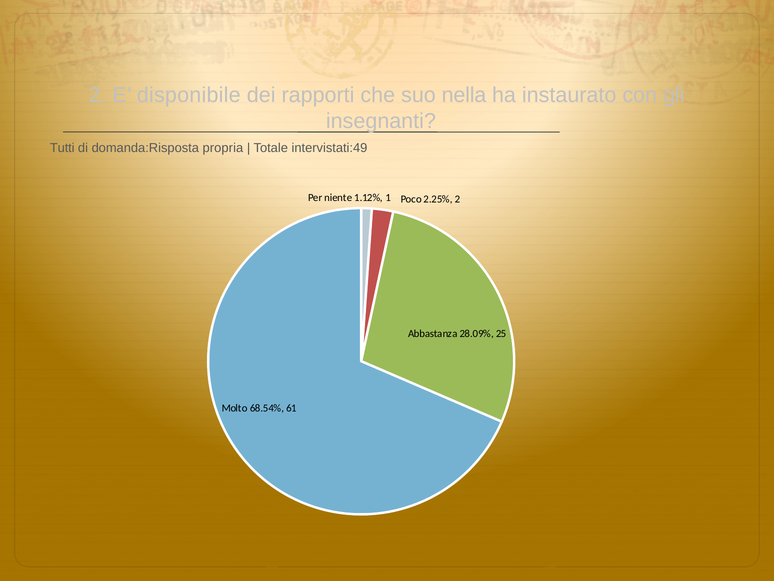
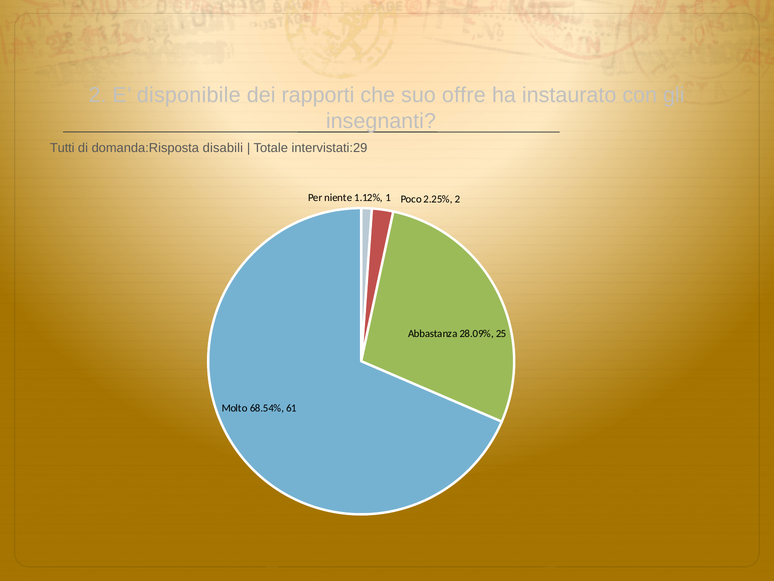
nella: nella -> offre
propria: propria -> disabili
intervistati:49: intervistati:49 -> intervistati:29
